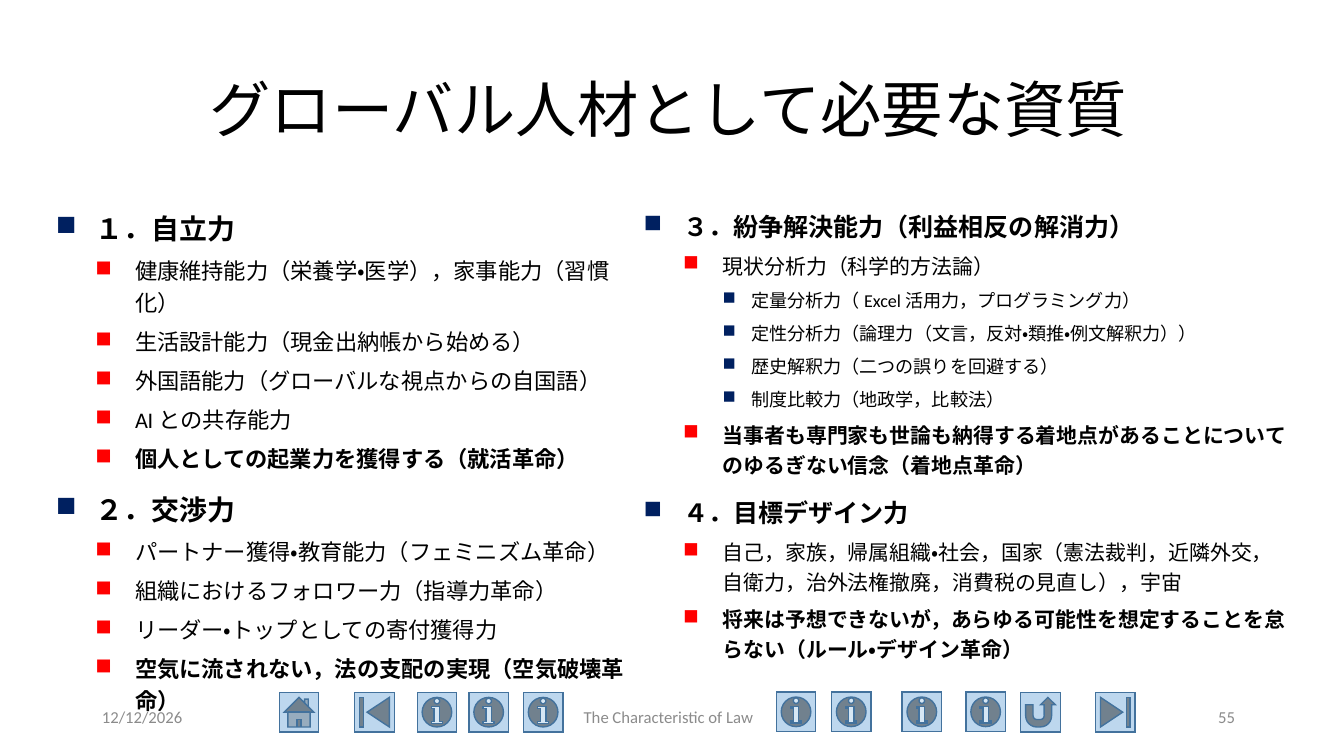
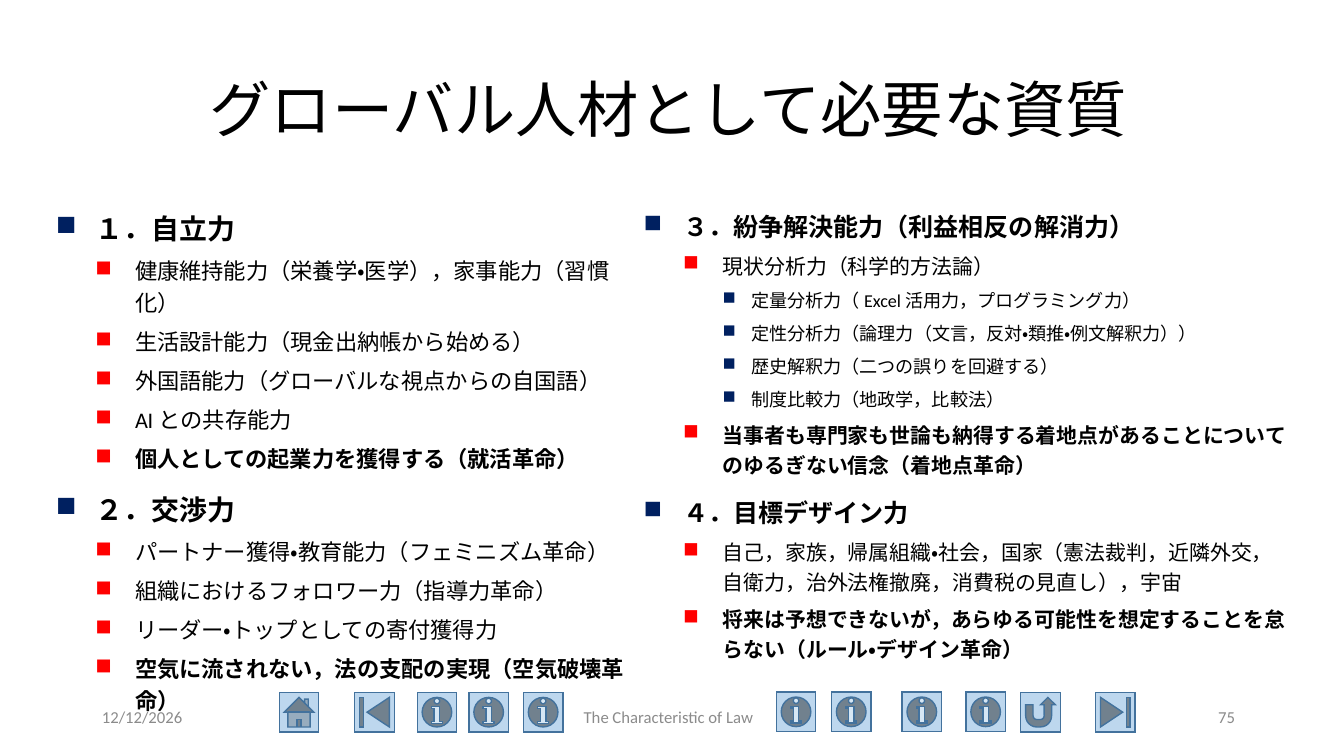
55: 55 -> 75
